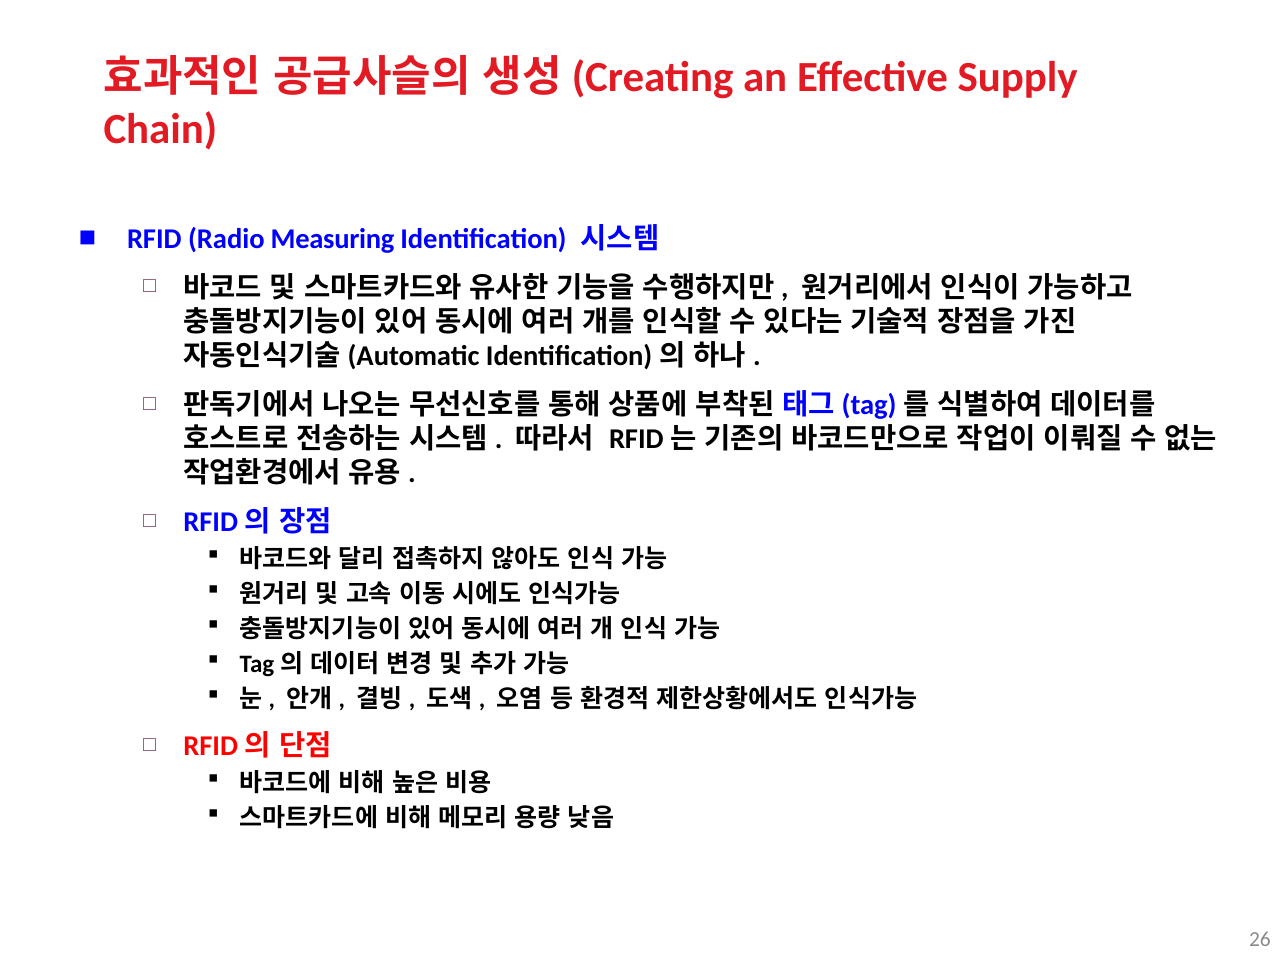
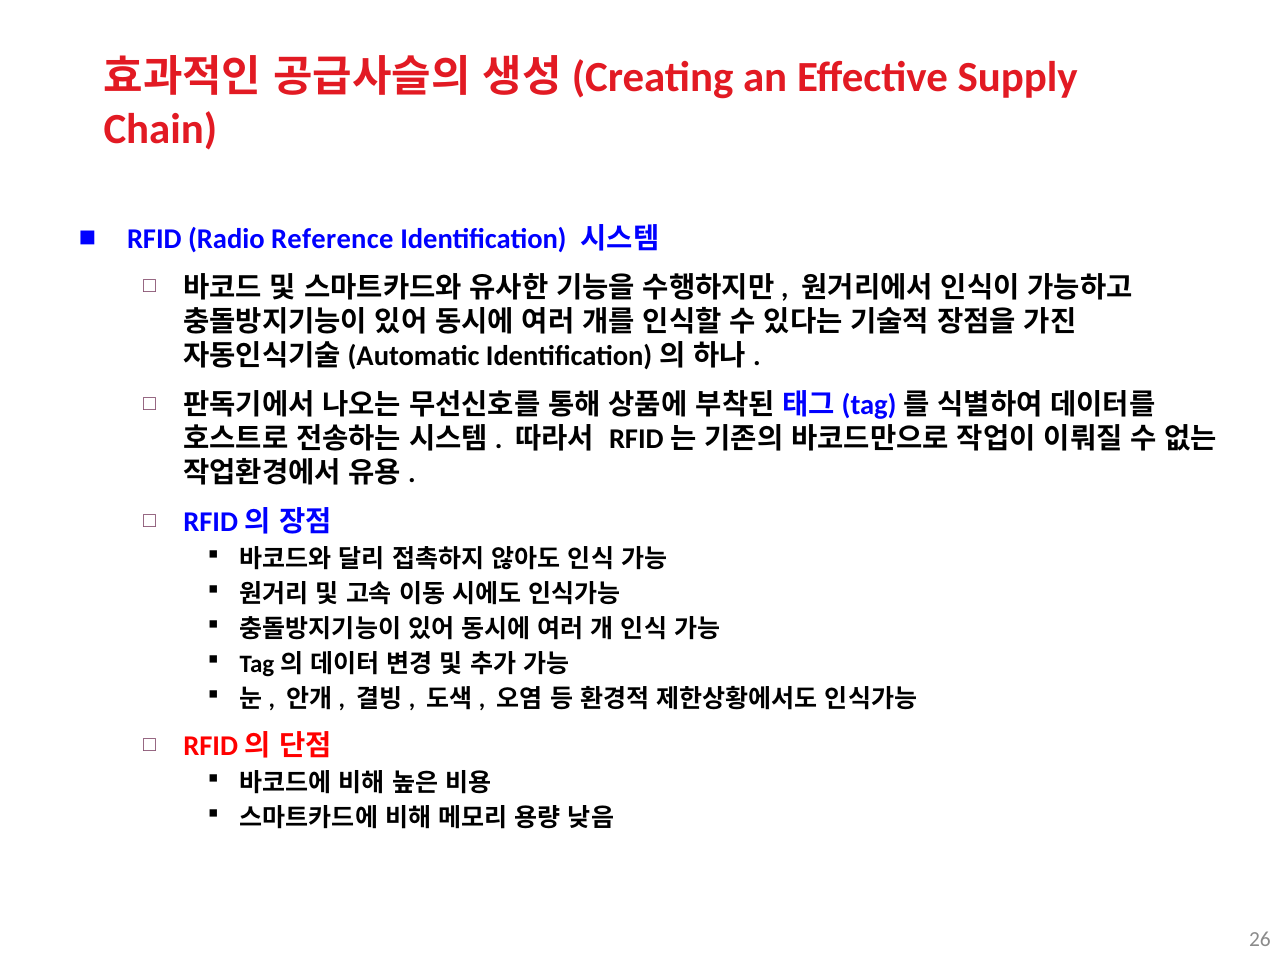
Measuring: Measuring -> Reference
